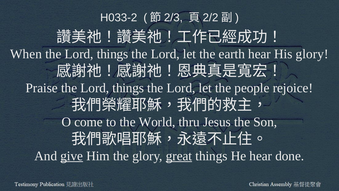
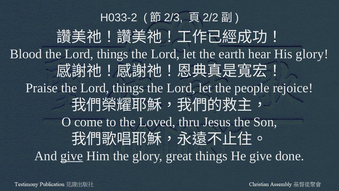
When: When -> Blood
World: World -> Loved
great underline: present -> none
He hear: hear -> give
